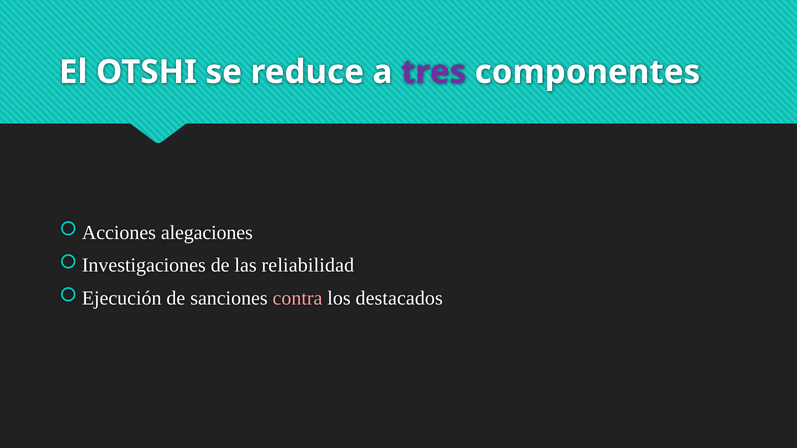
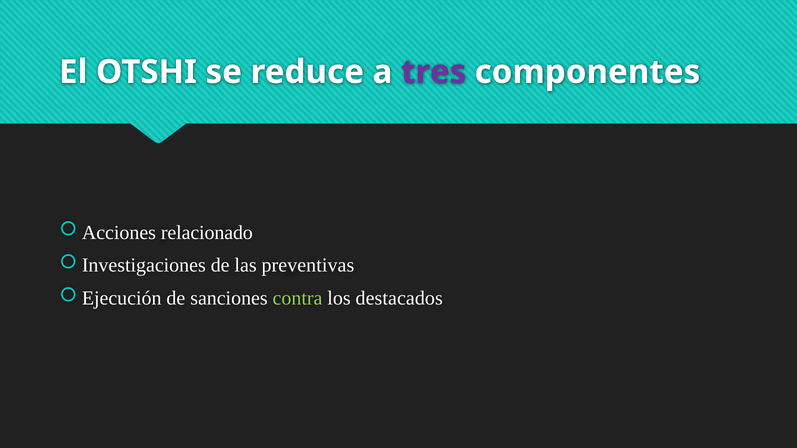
alegaciones: alegaciones -> relacionado
reliabilidad: reliabilidad -> preventivas
contra colour: pink -> light green
